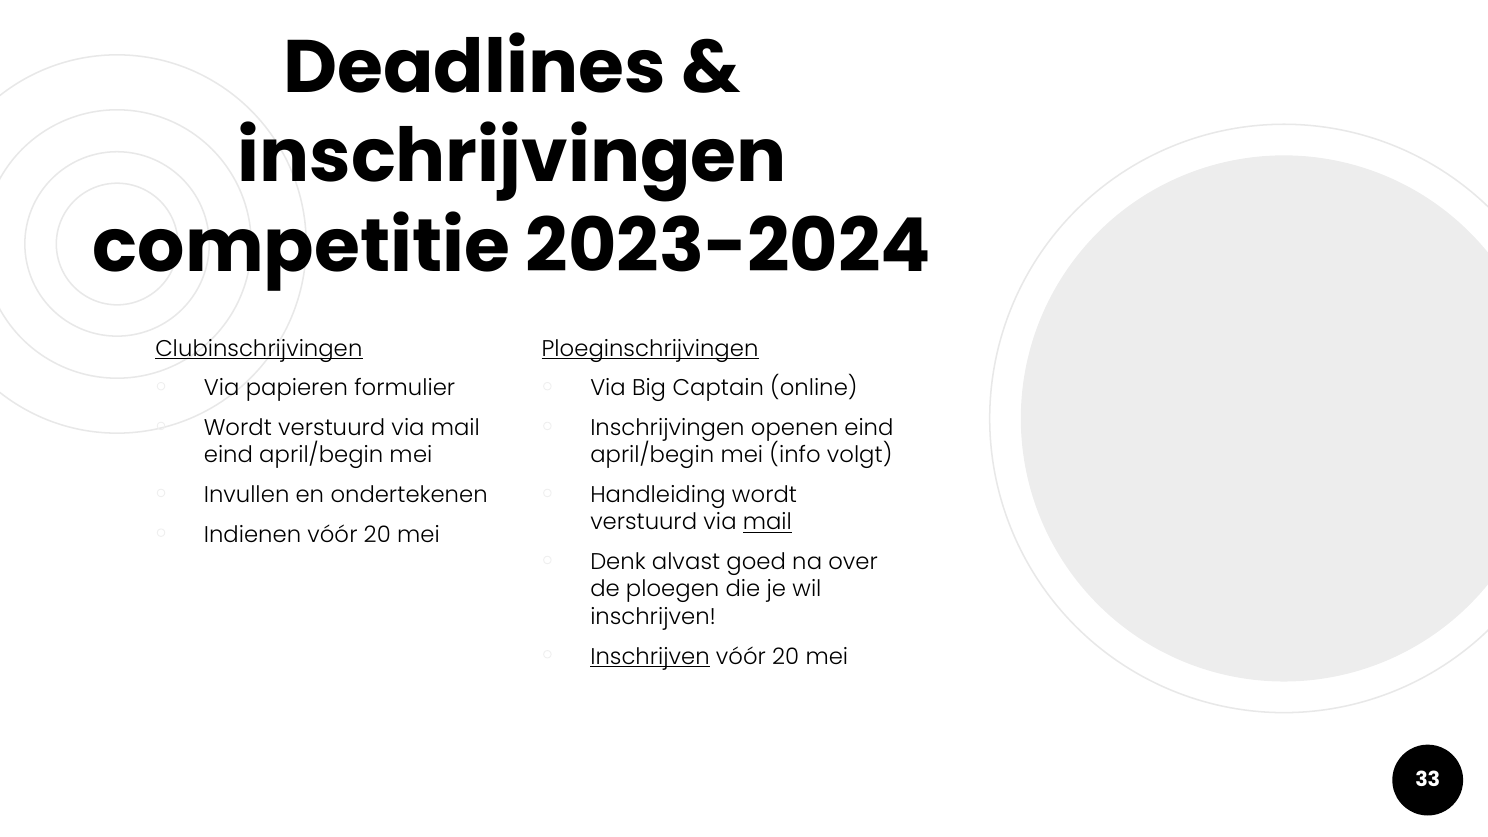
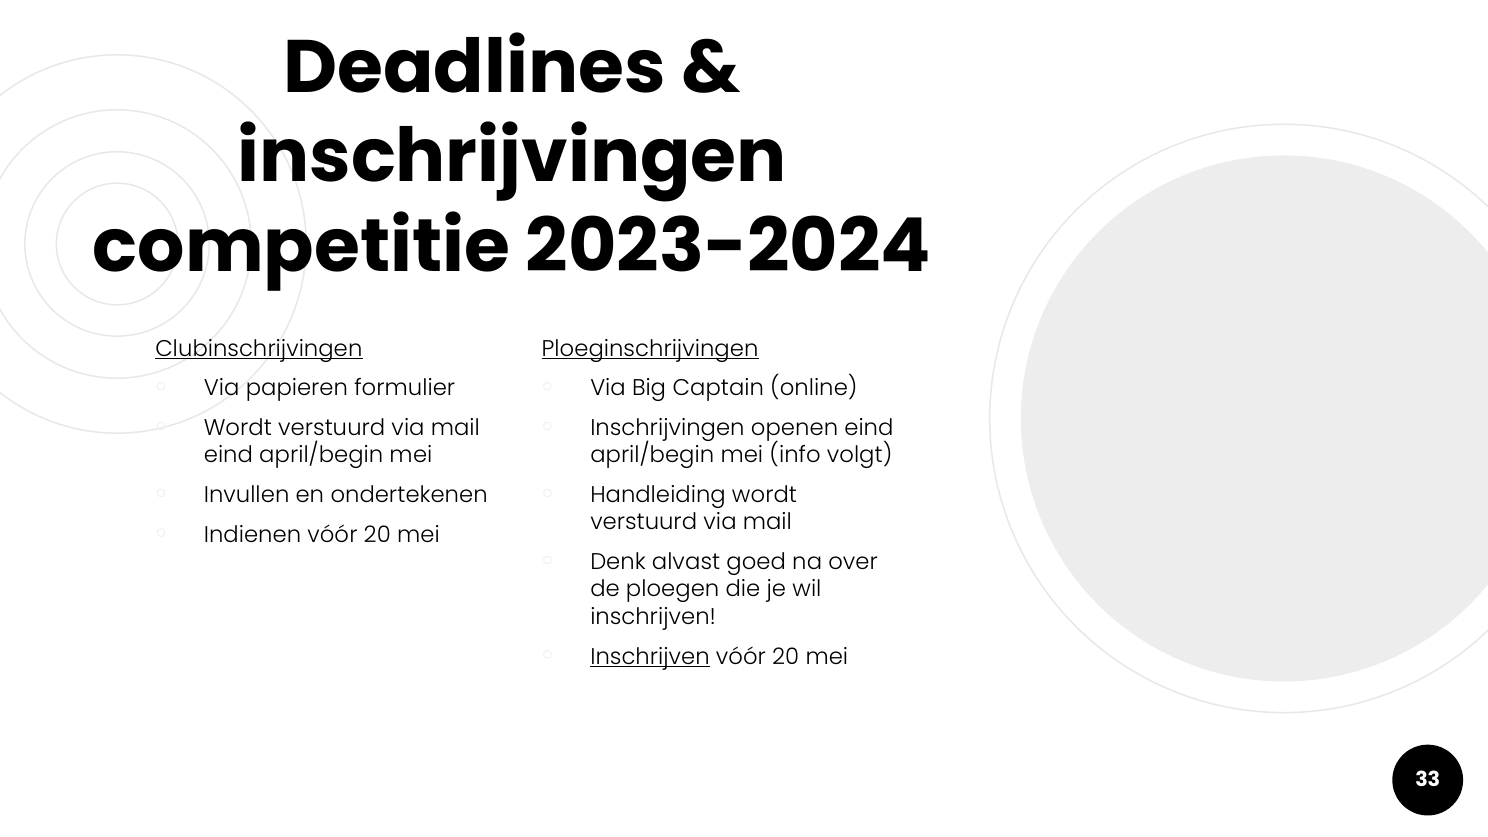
mail at (767, 522) underline: present -> none
